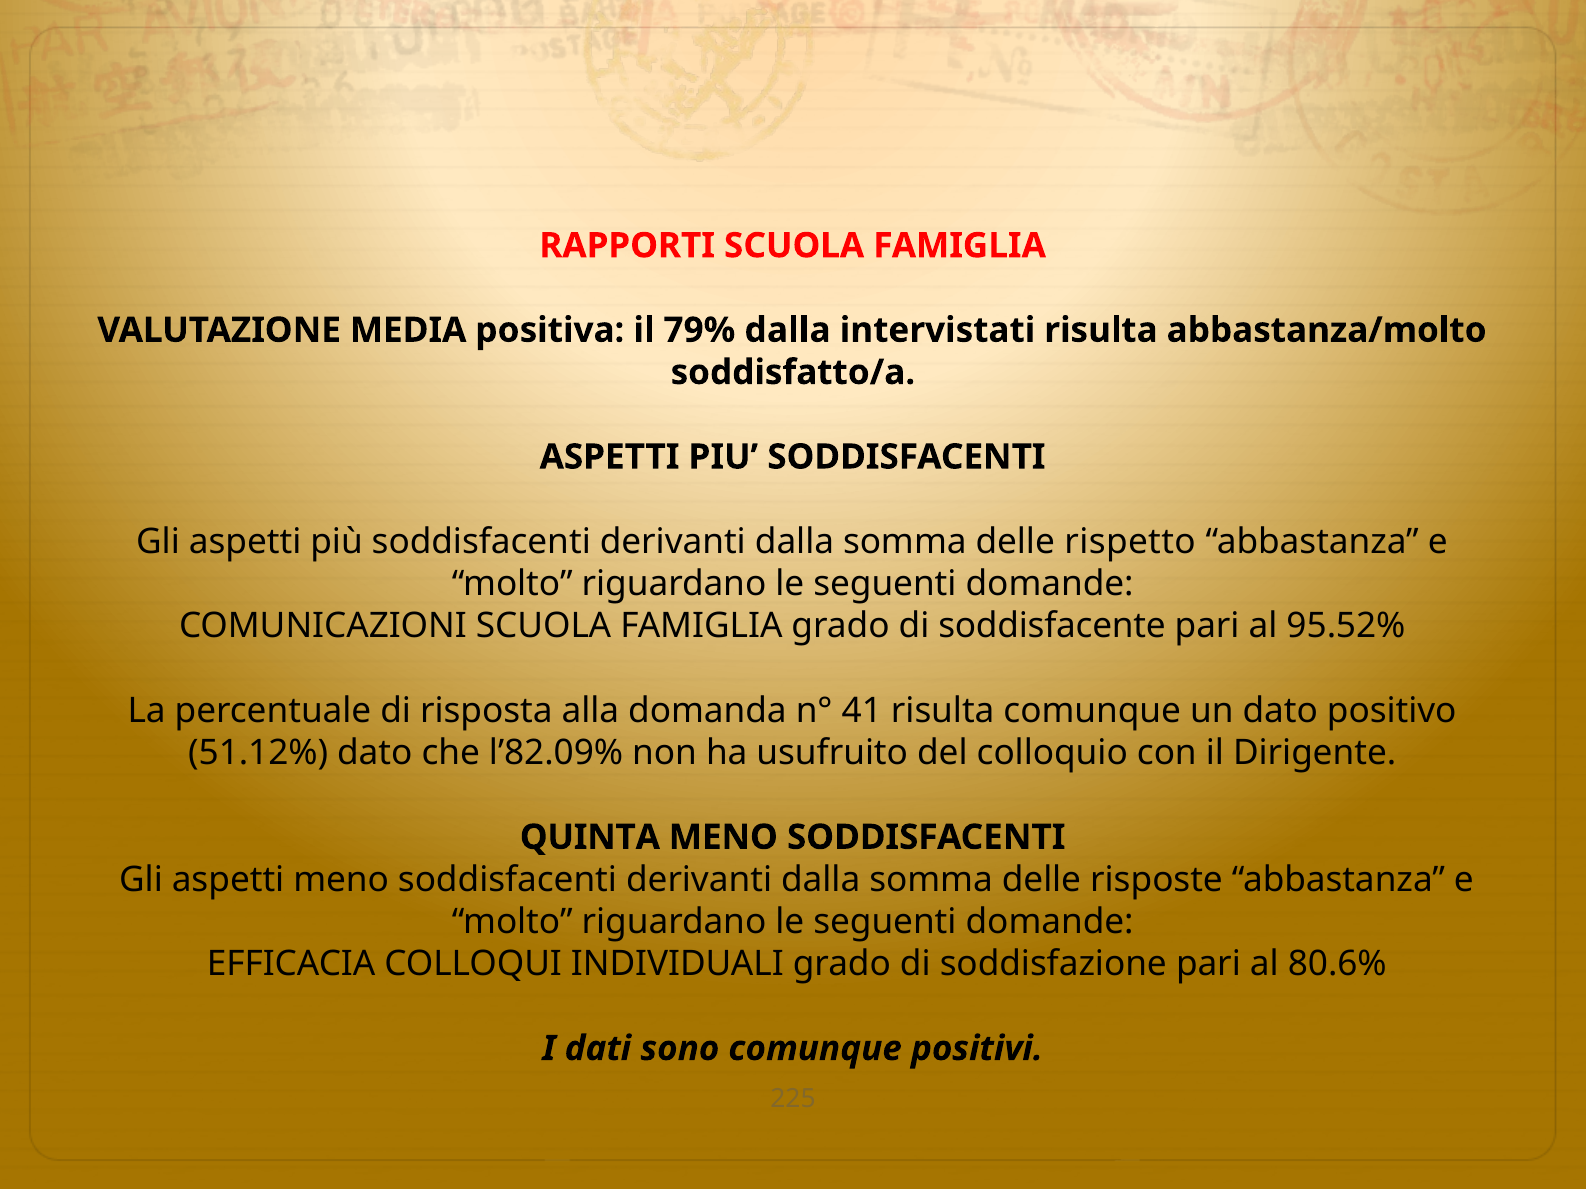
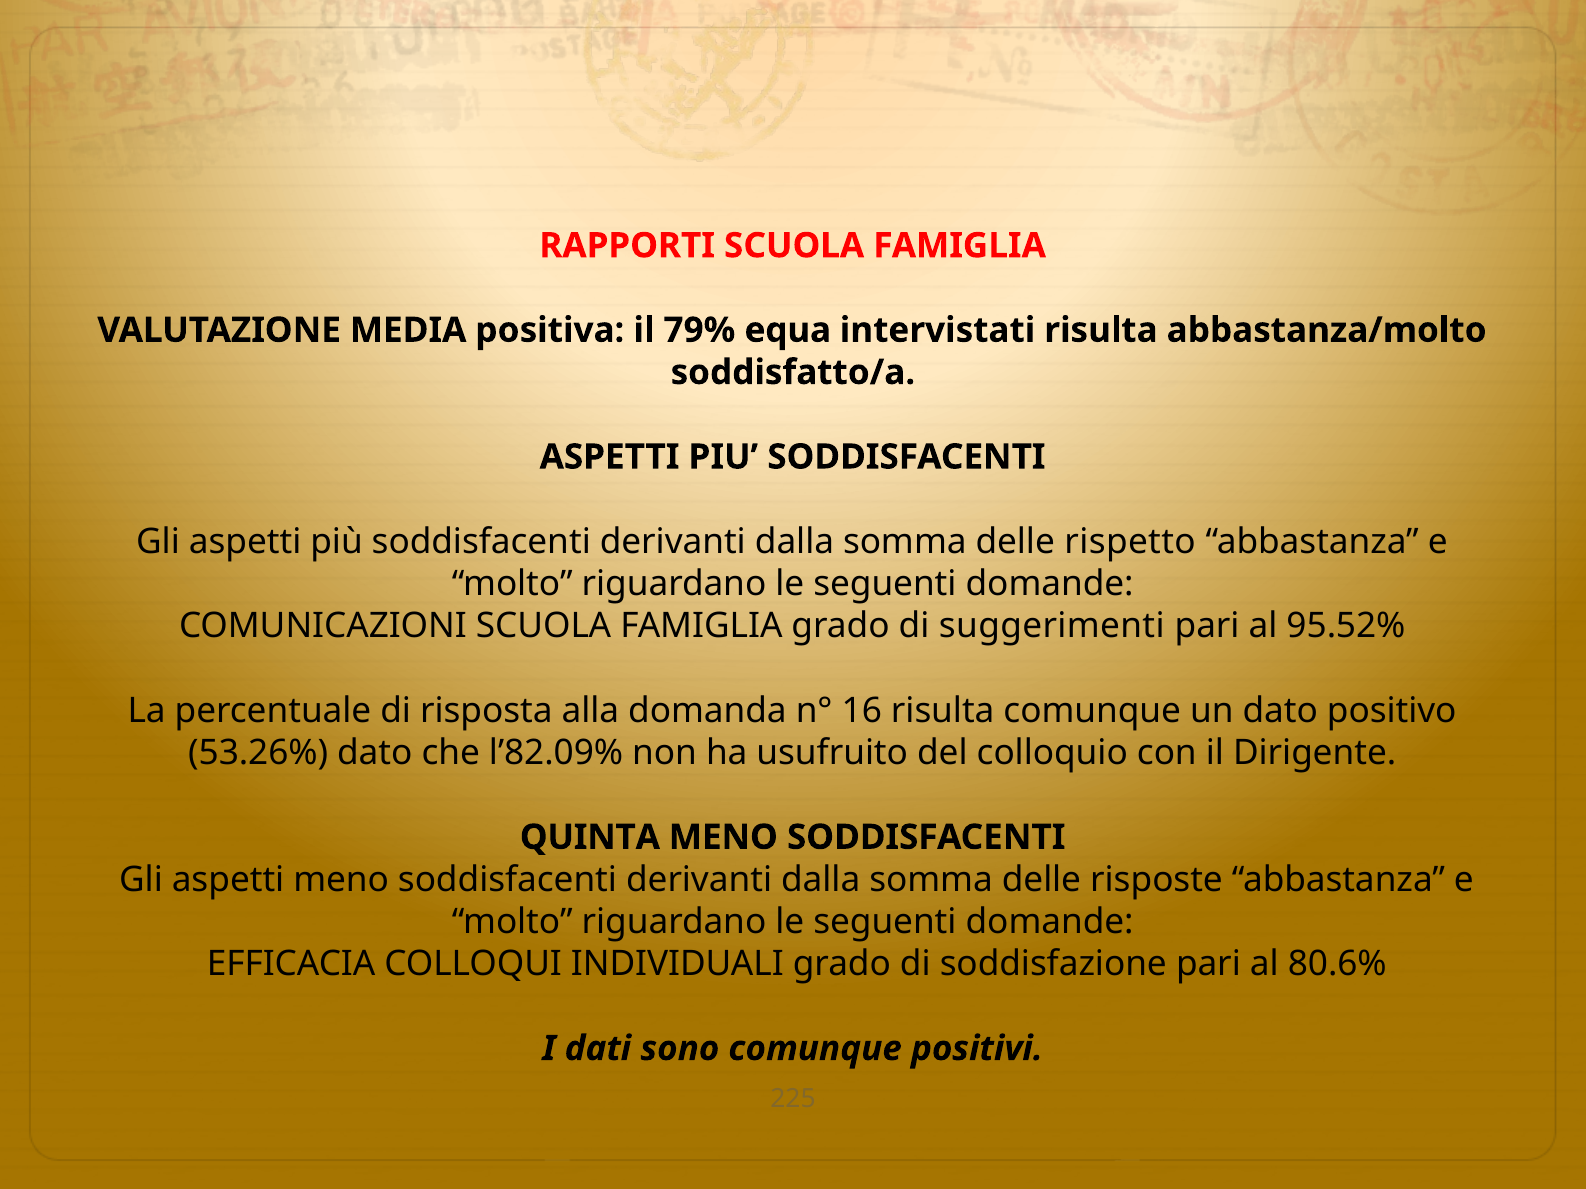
79% dalla: dalla -> equa
soddisfacente: soddisfacente -> suggerimenti
41: 41 -> 16
51.12%: 51.12% -> 53.26%
